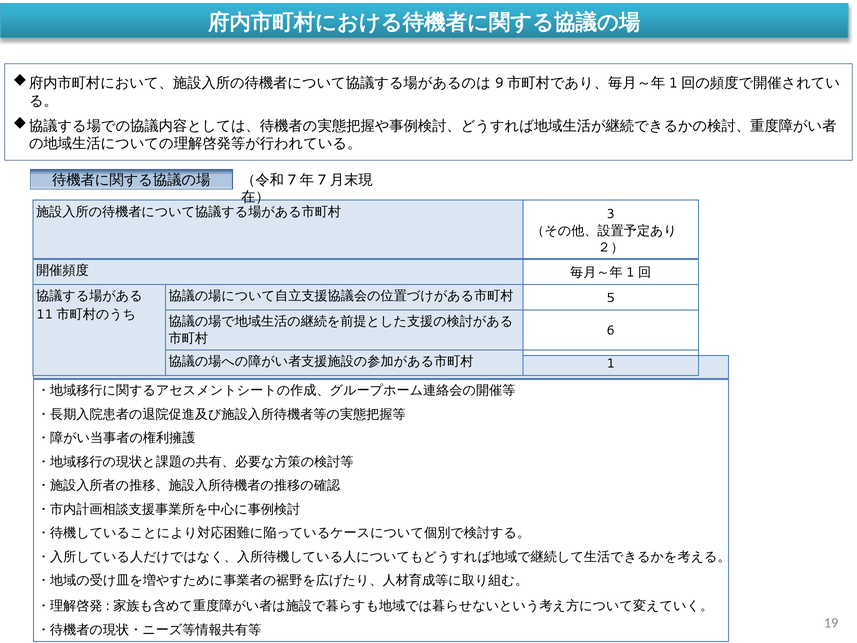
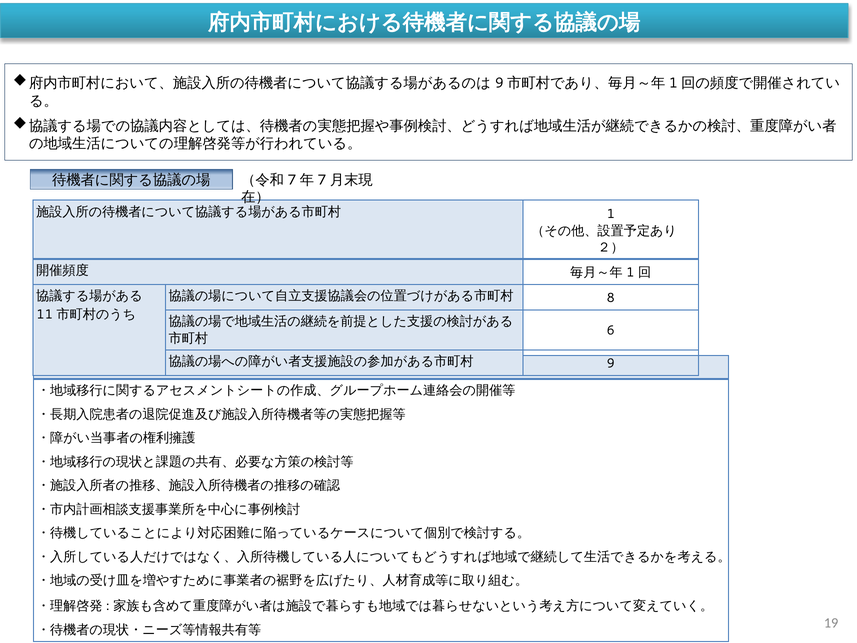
3 at (611, 214): 3 -> 1
5: 5 -> 8
1 at (611, 363): 1 -> 9
